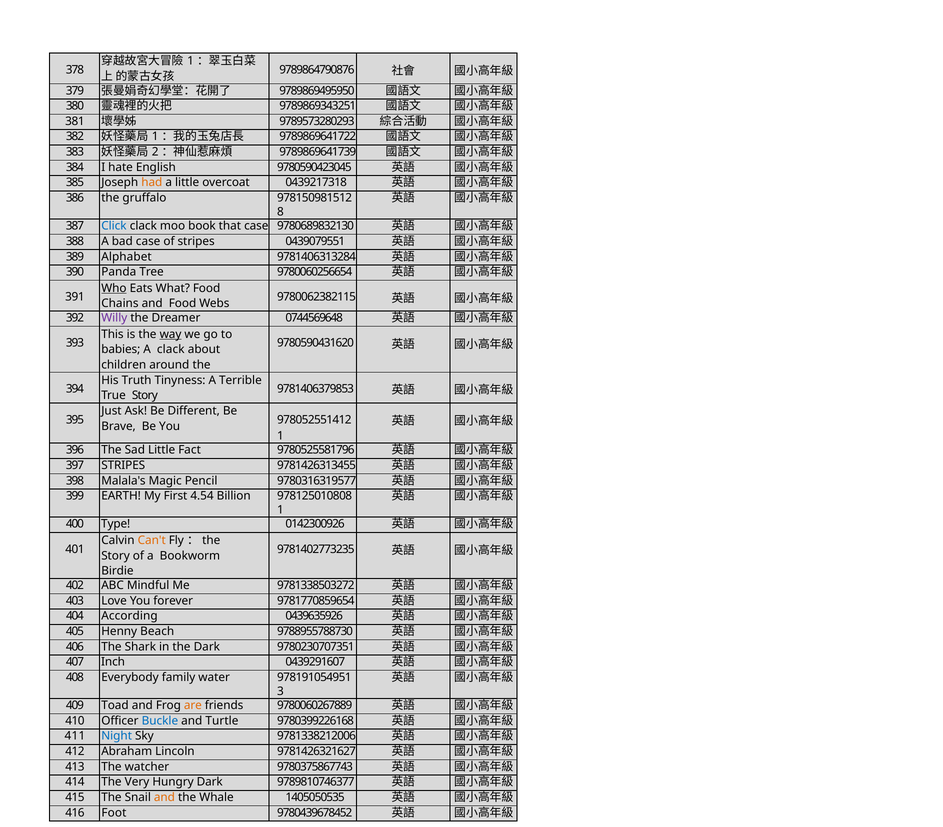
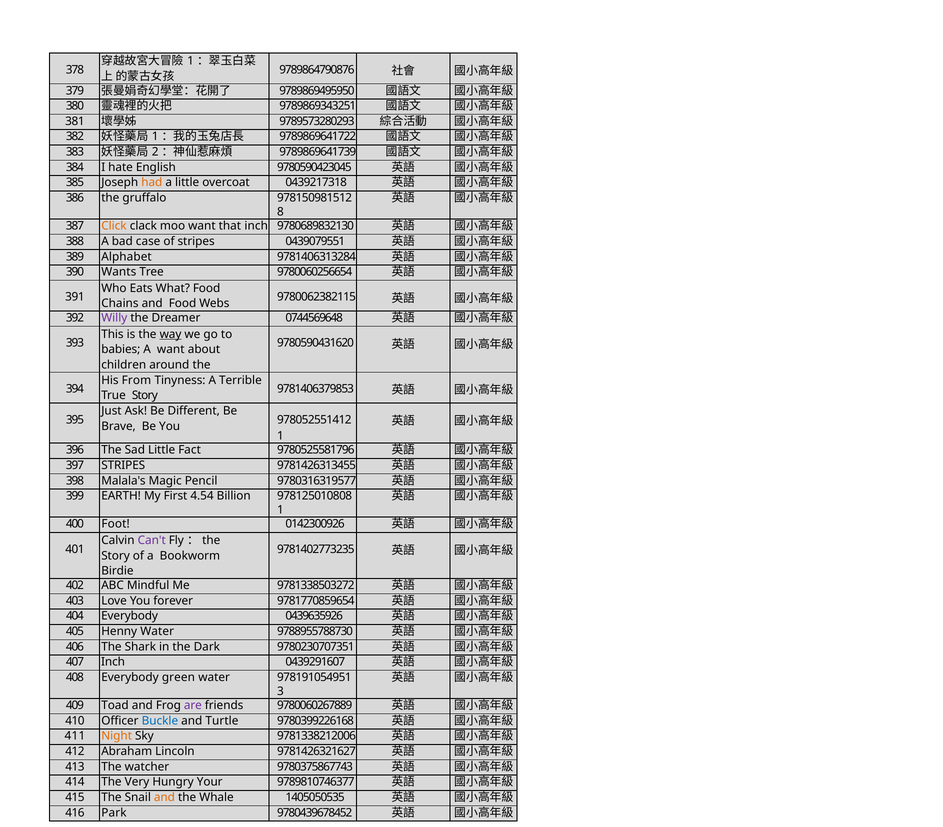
Click colour: blue -> orange
moo book: book -> want
that case: case -> inch
Panda: Panda -> Wants
Who underline: present -> none
A clack: clack -> want
Truth: Truth -> From
Type: Type -> Foot
Can't colour: orange -> purple
404 According: According -> Everybody
Henny Beach: Beach -> Water
family: family -> green
are colour: orange -> purple
Night colour: blue -> orange
Hungry Dark: Dark -> Your
Foot: Foot -> Park
